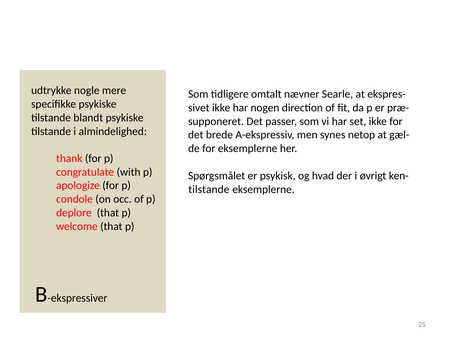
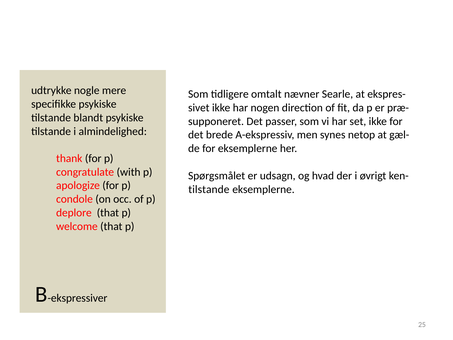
psykisk: psykisk -> udsagn
